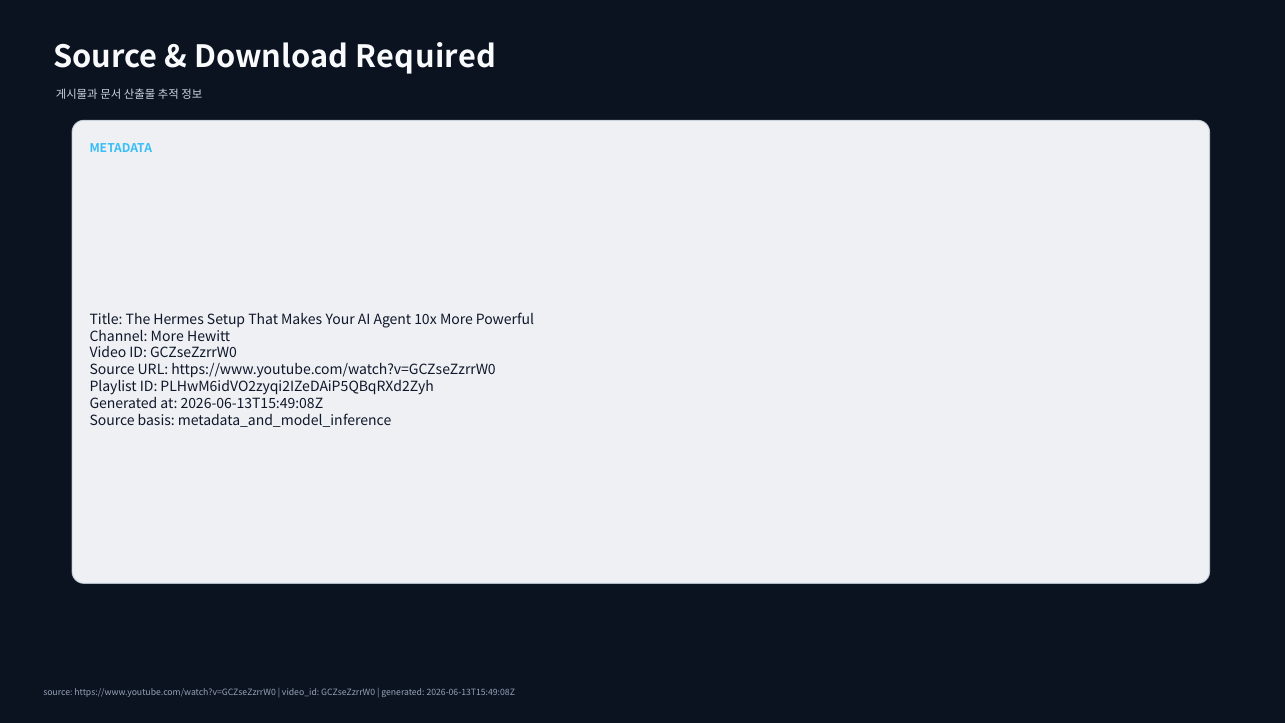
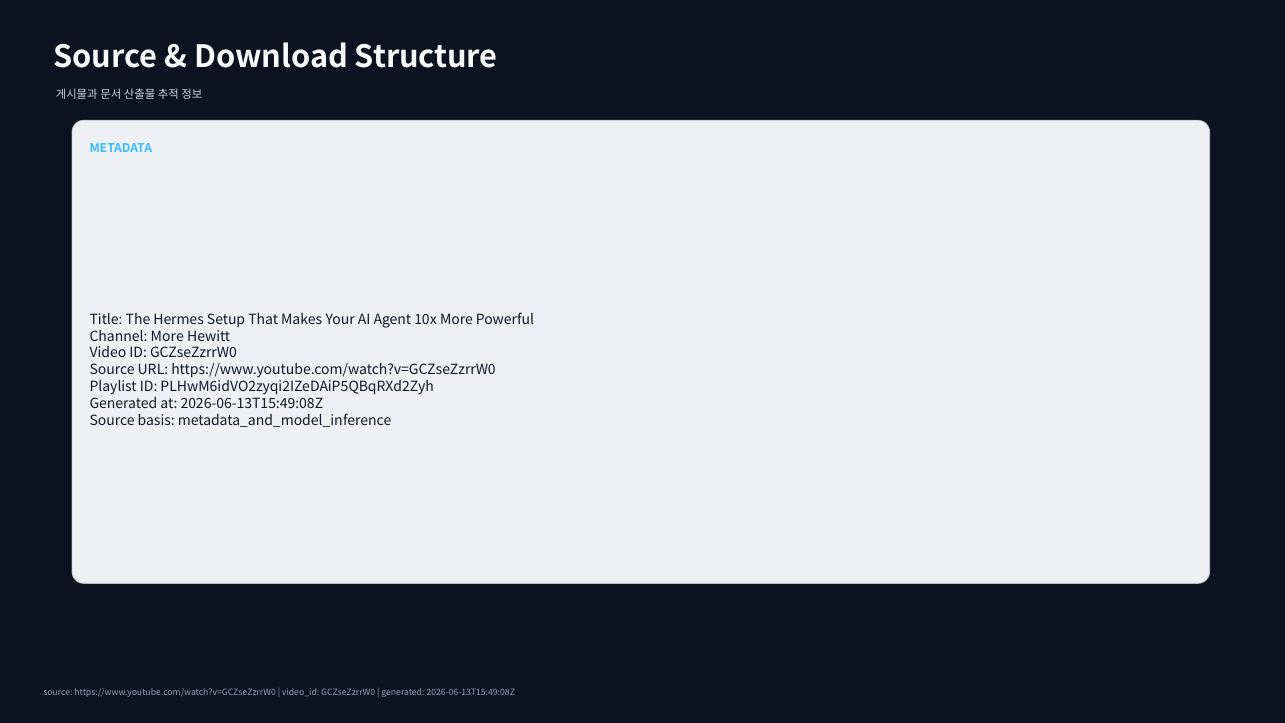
Required: Required -> Structure
